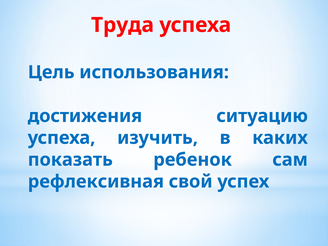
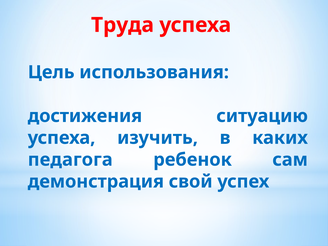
показать: показать -> педагога
рефлексивная: рефлексивная -> демонстрация
